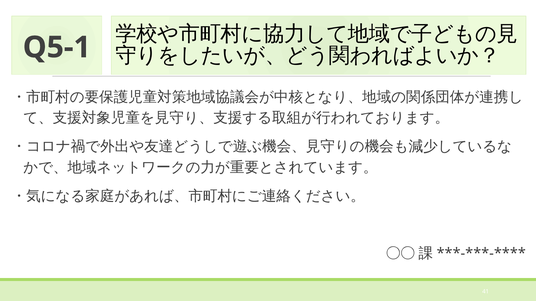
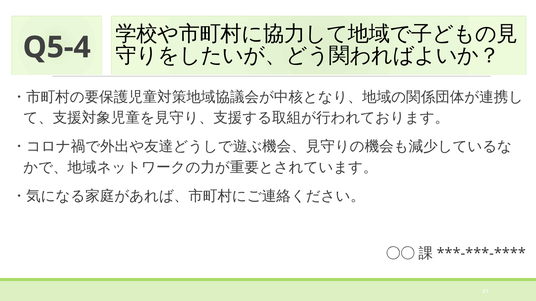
Q5-1: Q5-1 -> Q5-4
